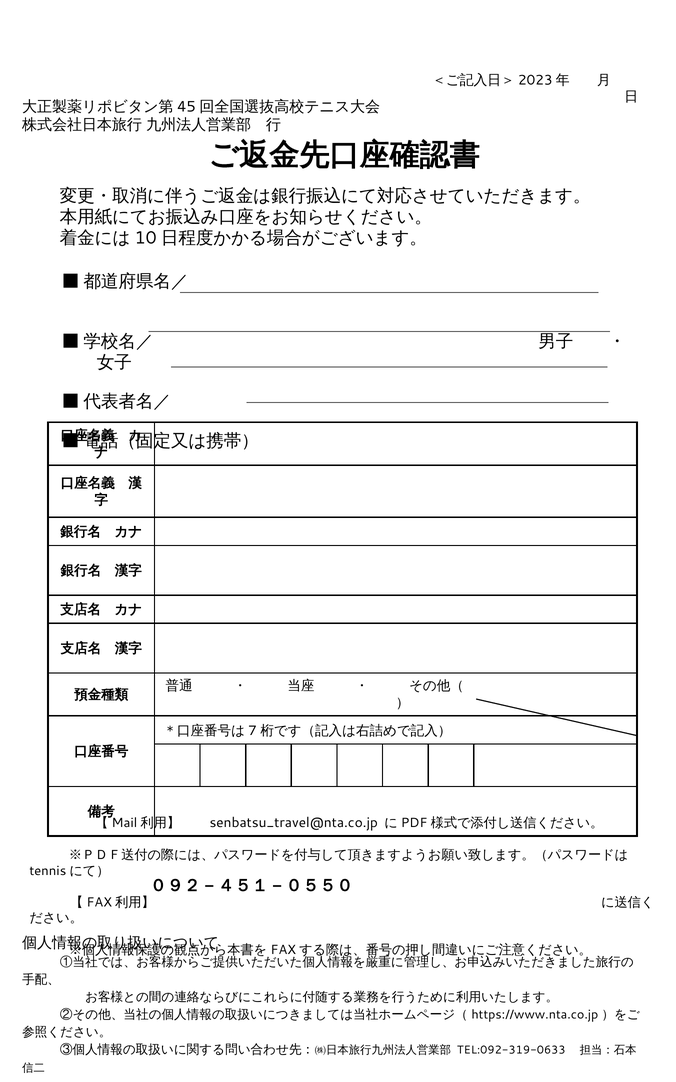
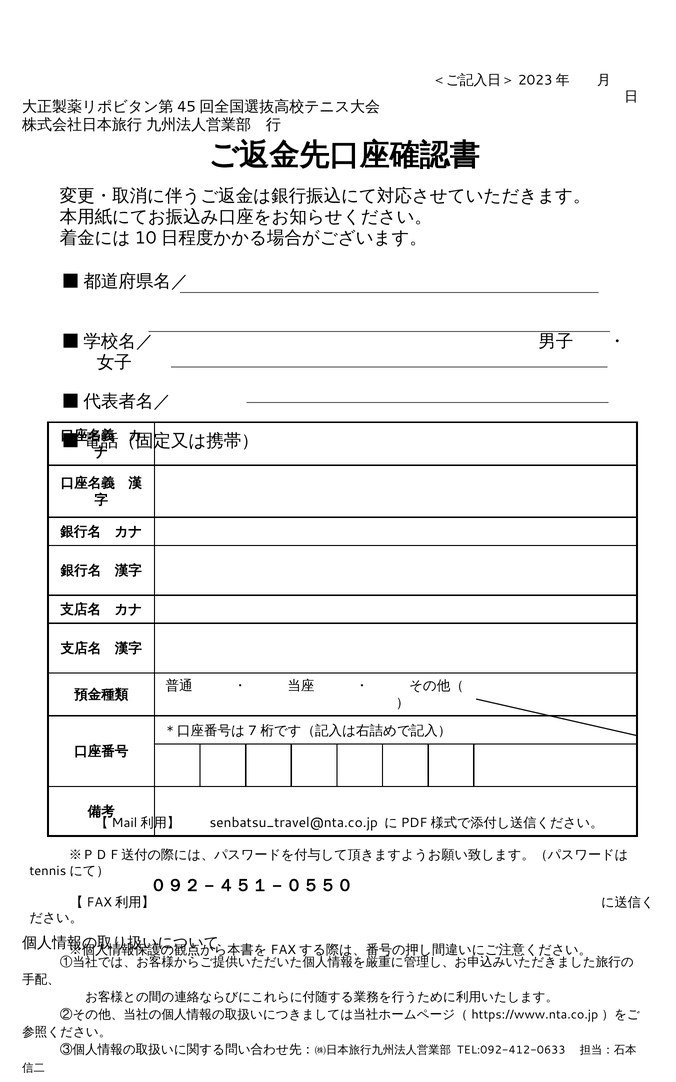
TEL:092-319-0633: TEL:092-319-0633 -> TEL:092-412-0633
